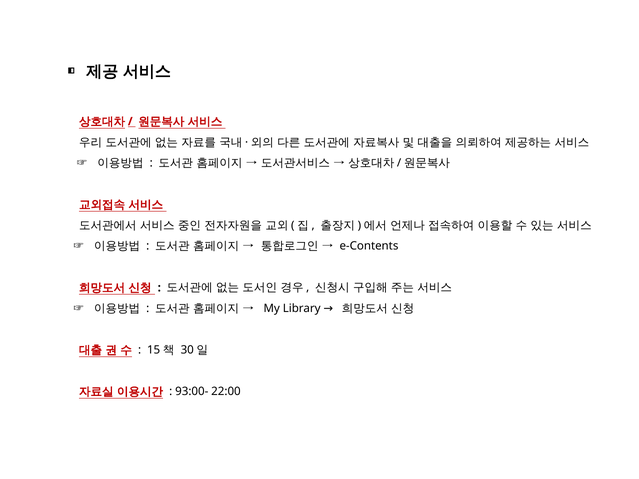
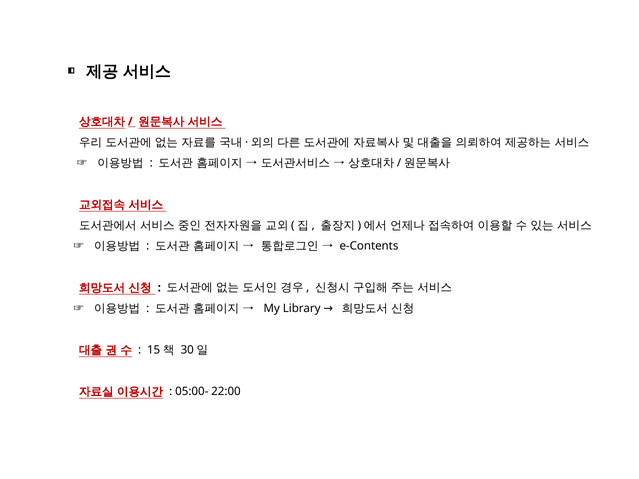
93:00-: 93:00- -> 05:00-
